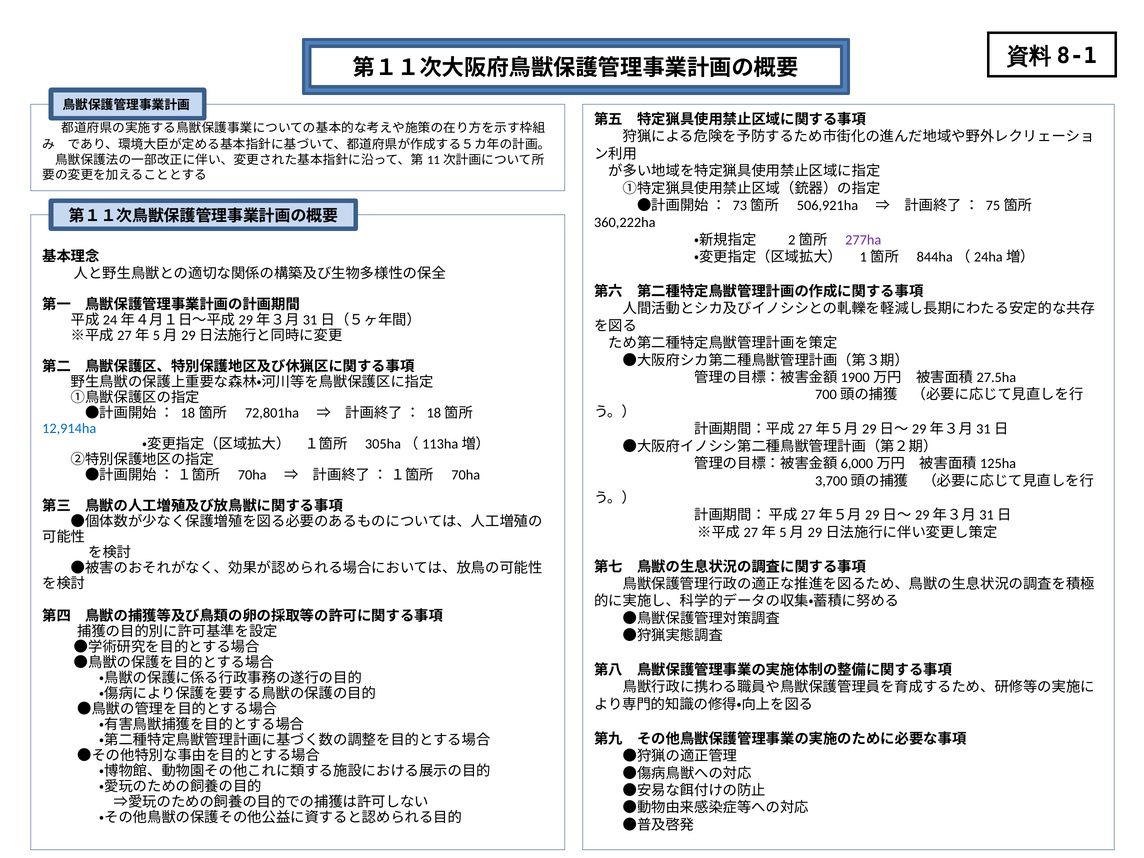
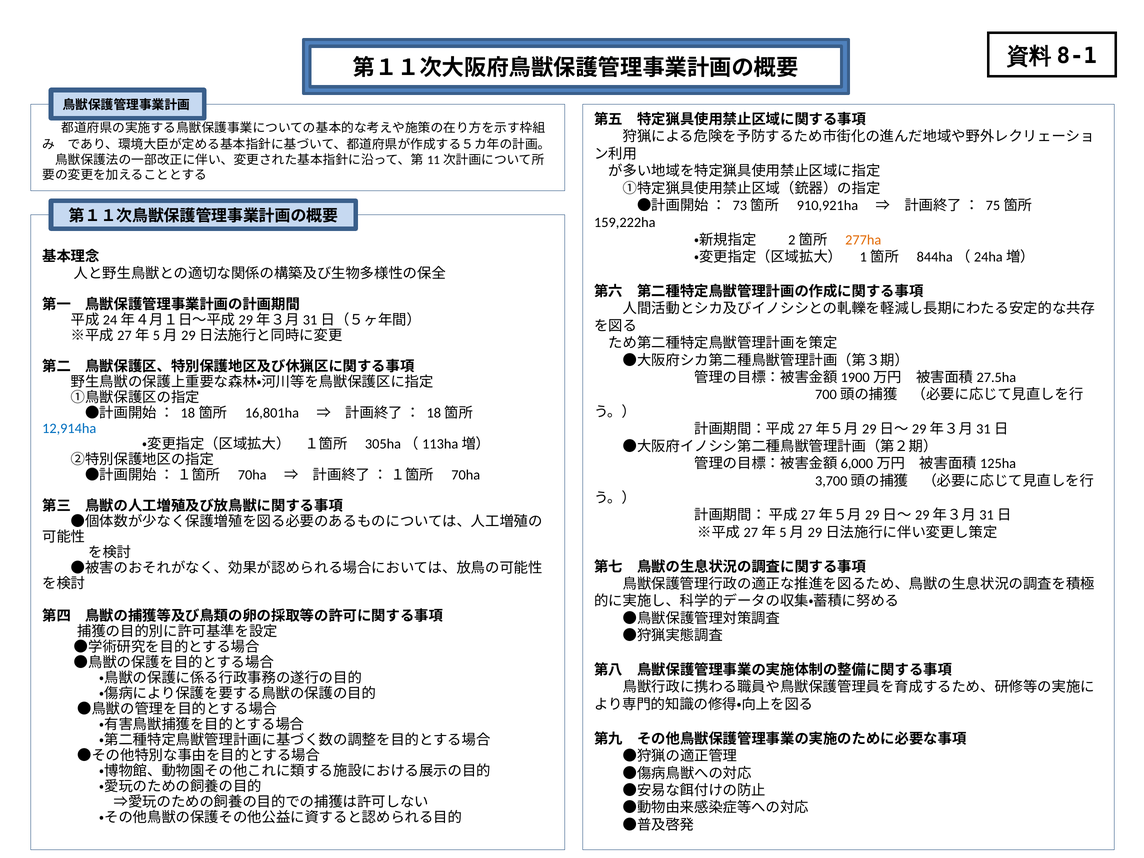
506,921ha: 506,921ha -> 910,921ha
360,222ha: 360,222ha -> 159,222ha
277ha colour: purple -> orange
72,801ha: 72,801ha -> 16,801ha
